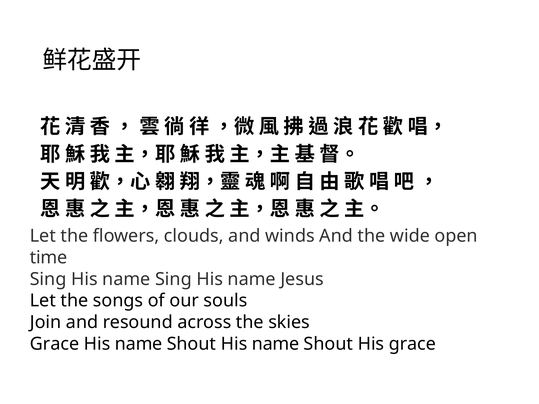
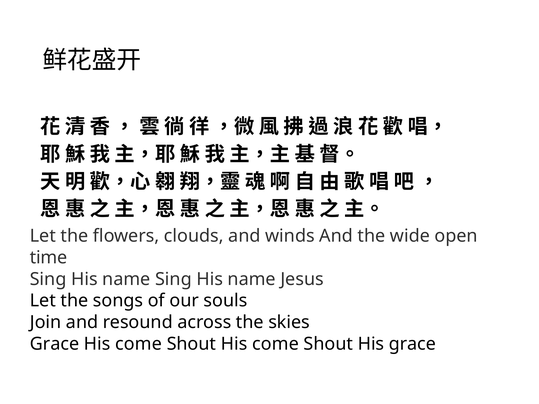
name at (139, 344): name -> come
Shout His name: name -> come
